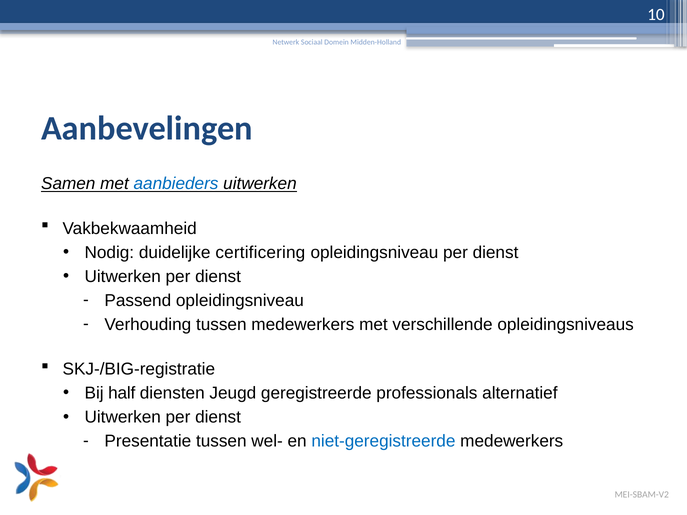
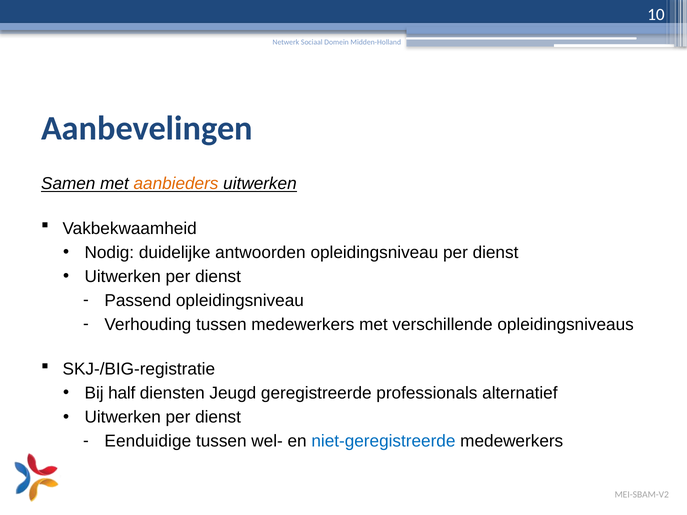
aanbieders colour: blue -> orange
certificering: certificering -> antwoorden
Presentatie: Presentatie -> Eenduidige
